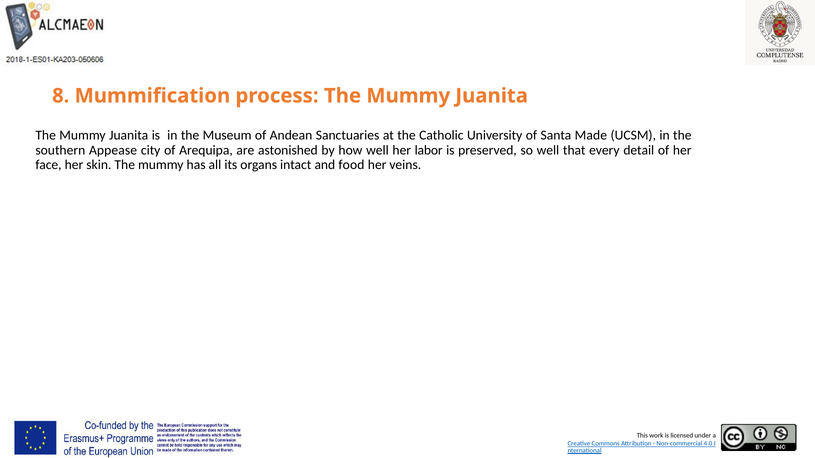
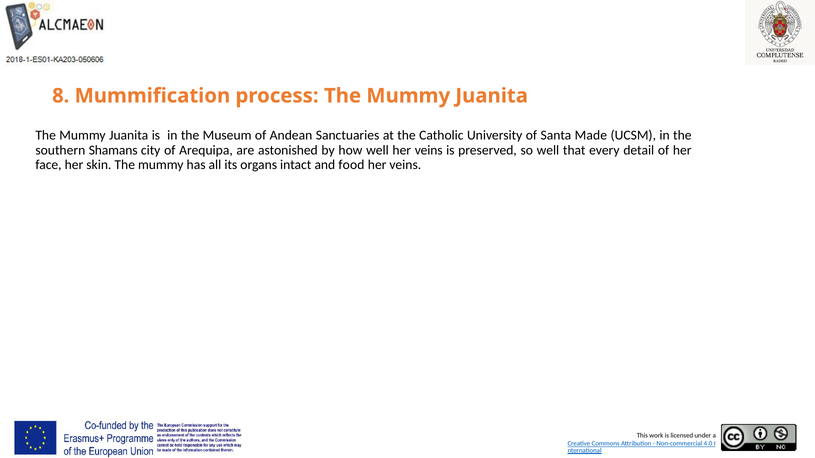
Appease: Appease -> Shamans
well her labor: labor -> veins
